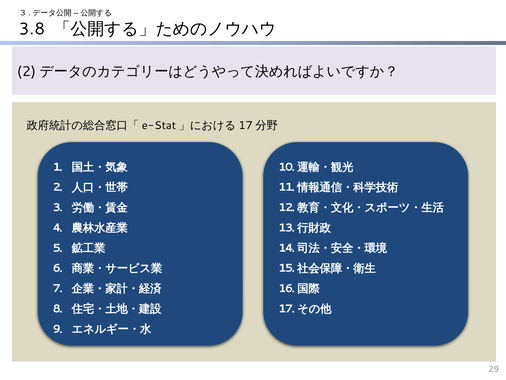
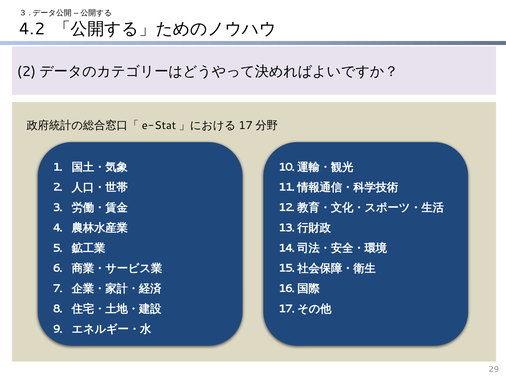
3.8: 3.8 -> 4.2
